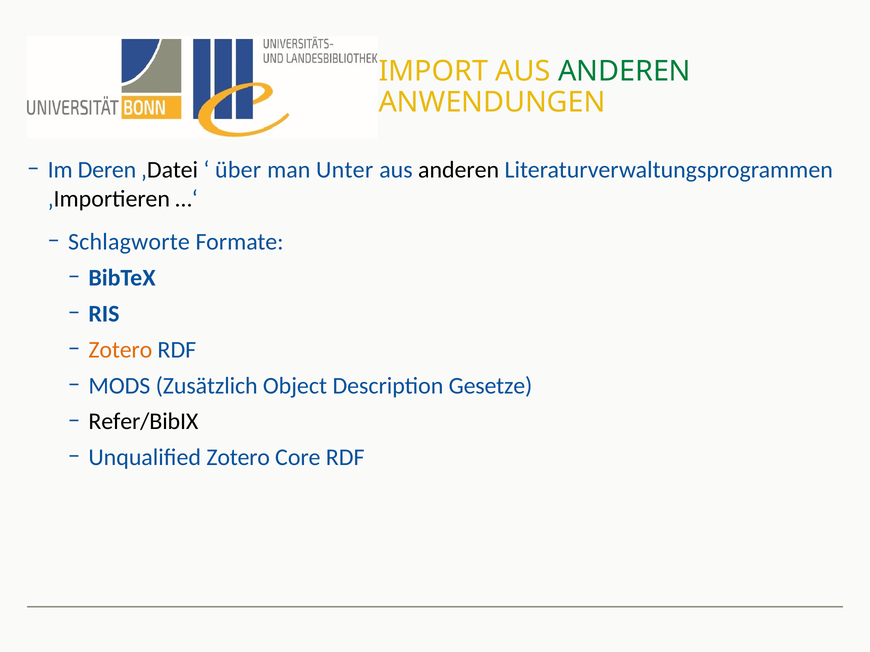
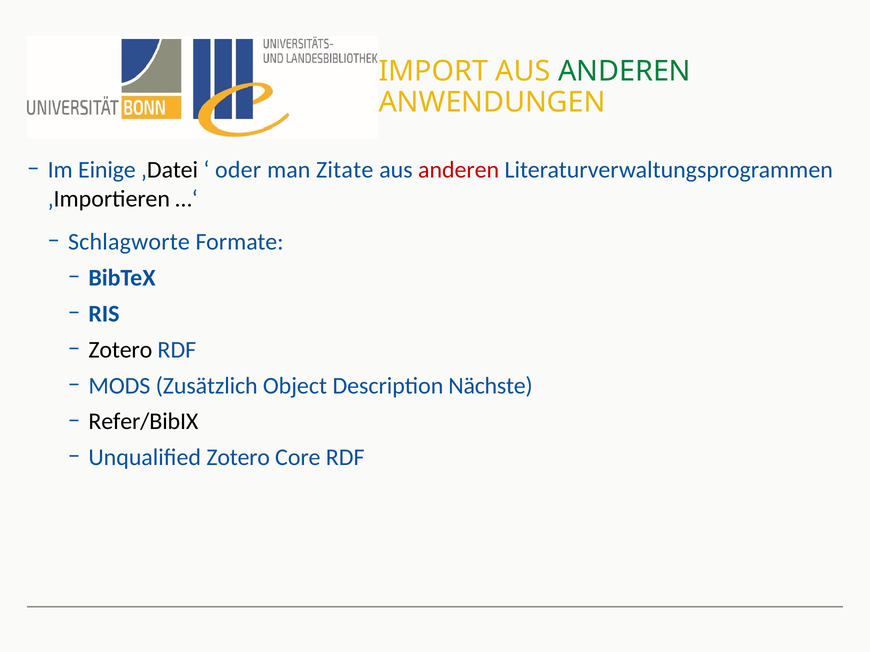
Deren: Deren -> Einige
über: über -> oder
Unter: Unter -> Zitate
anderen at (459, 170) colour: black -> red
Zotero at (120, 350) colour: orange -> black
Gesetze: Gesetze -> Nächste
